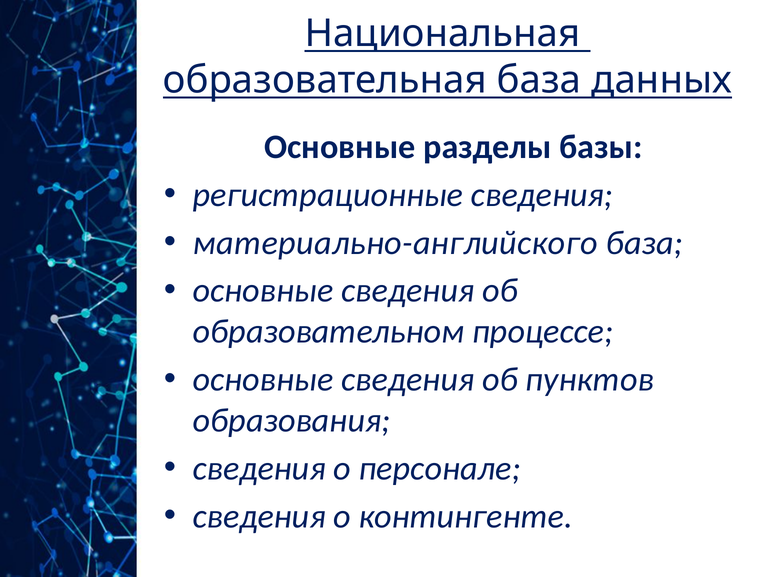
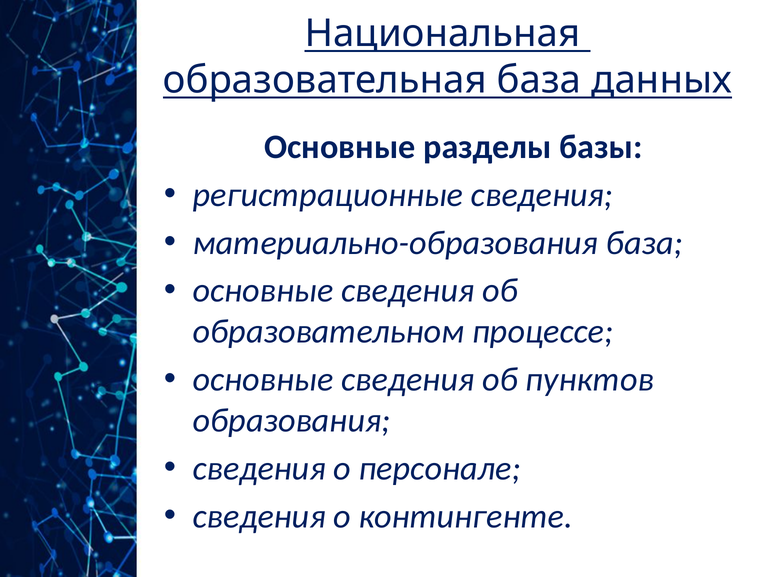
материально-английского: материально-английского -> материально-образования
